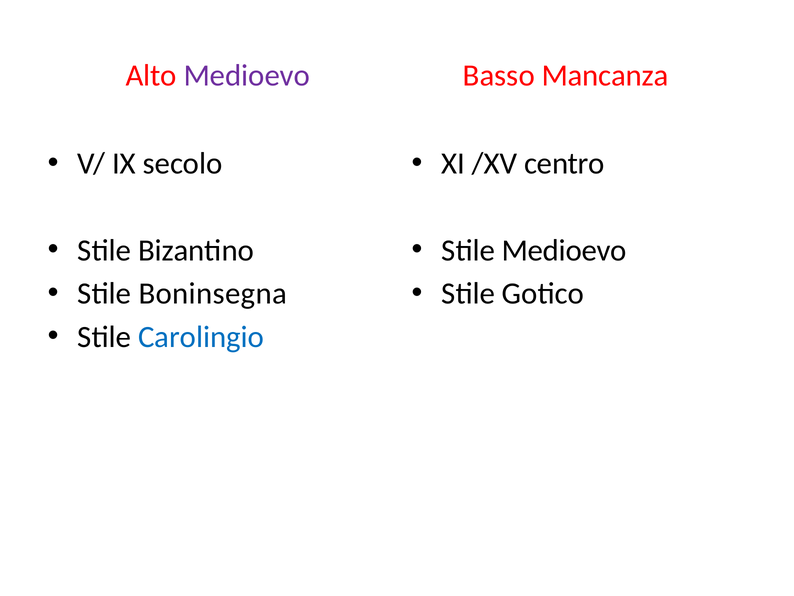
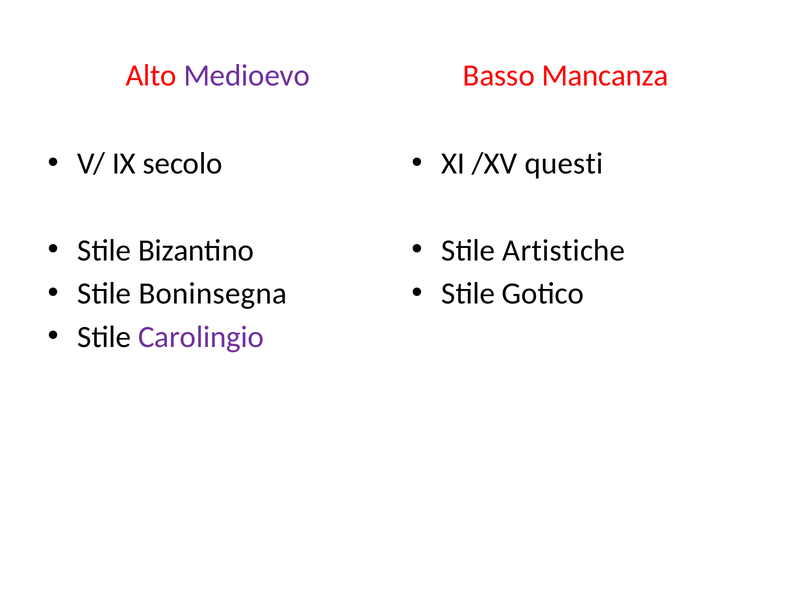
centro: centro -> questi
Stile Medioevo: Medioevo -> Artistiche
Carolingio colour: blue -> purple
